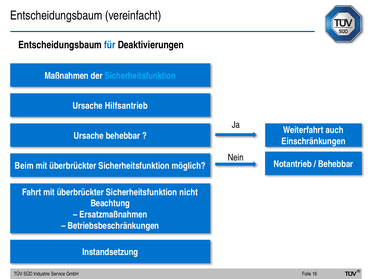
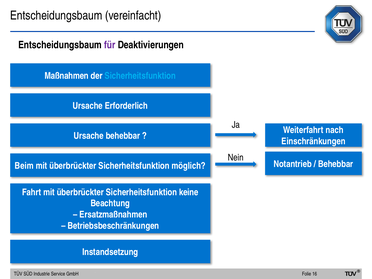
für colour: blue -> purple
Hilfsantrieb: Hilfsantrieb -> Erforderlich
auch: auch -> nach
nicht: nicht -> keine
